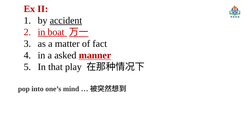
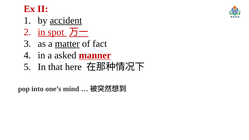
boat: boat -> spot
matter underline: none -> present
play: play -> here
